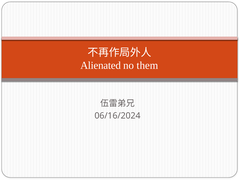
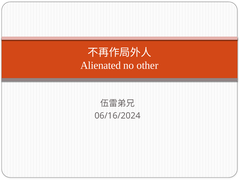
them: them -> other
